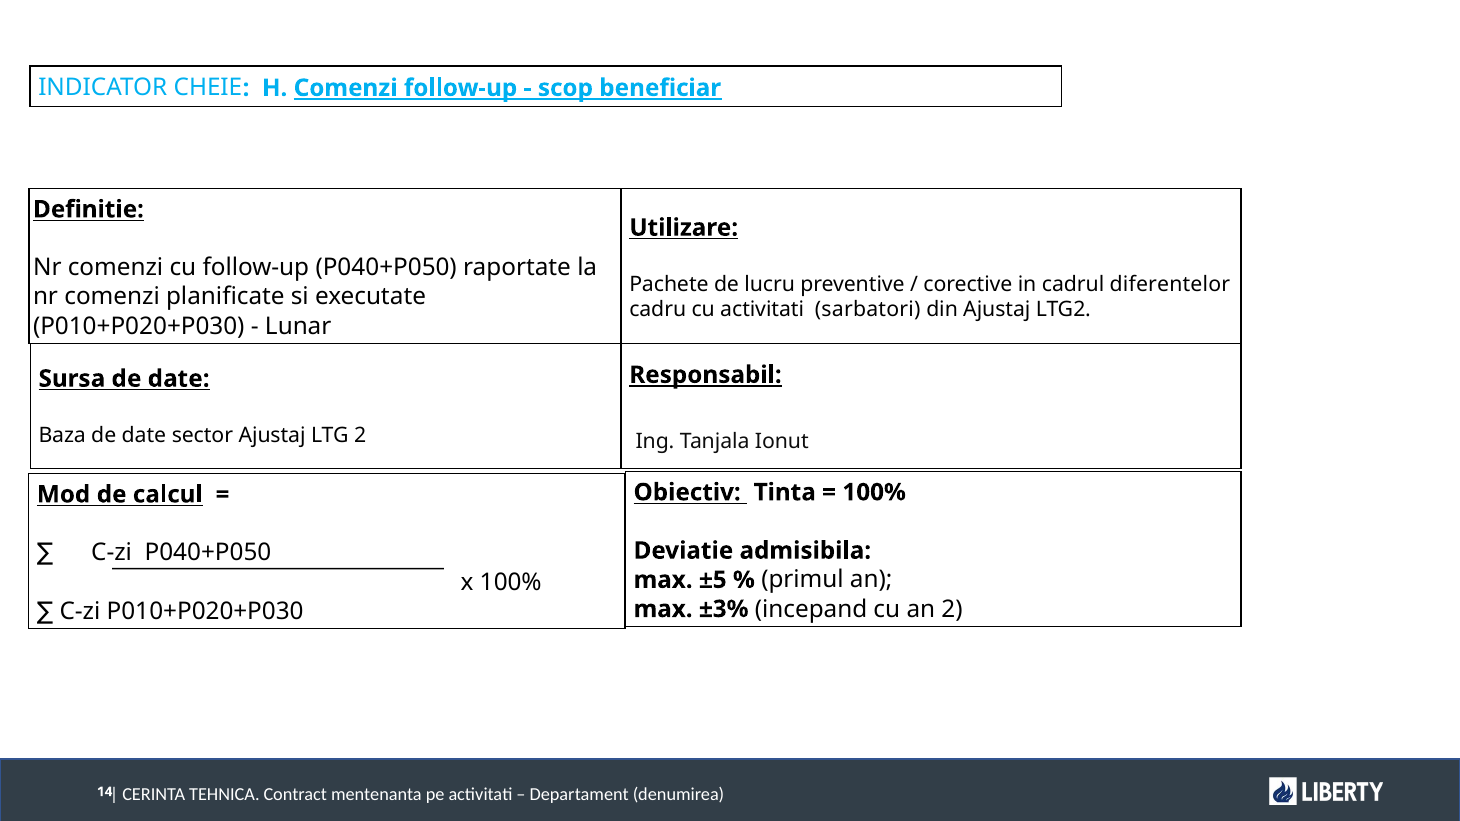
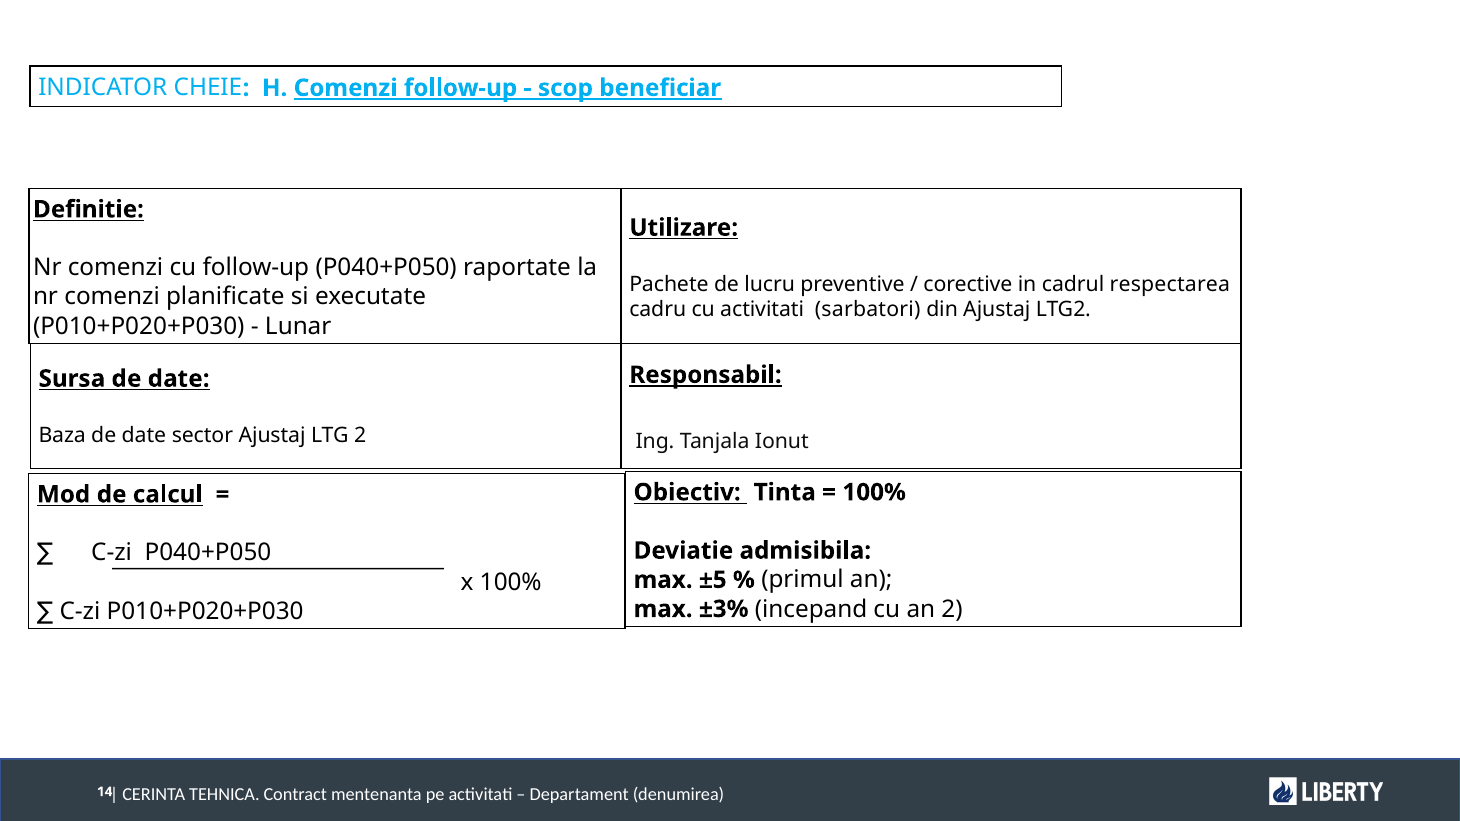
diferentelor: diferentelor -> respectarea
